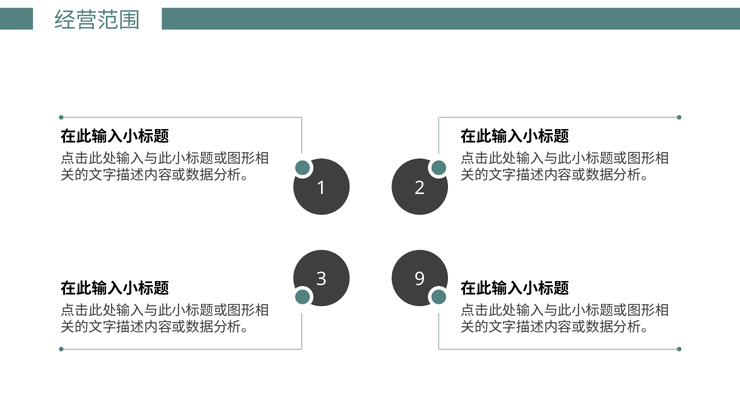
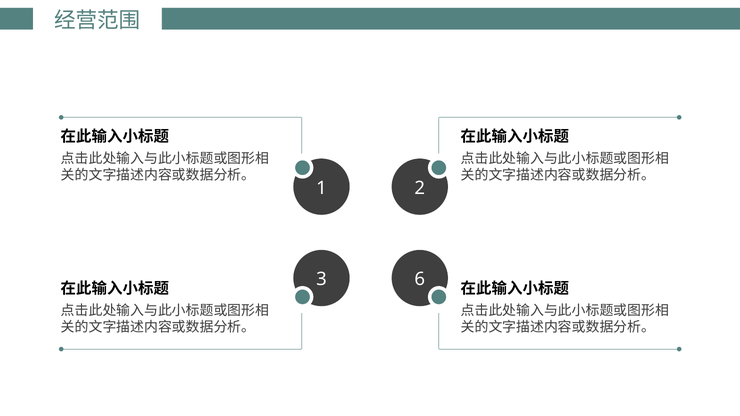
9: 9 -> 6
